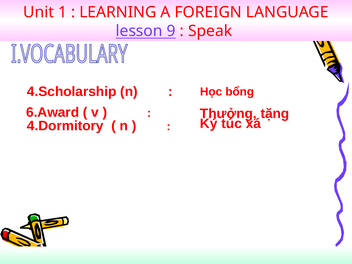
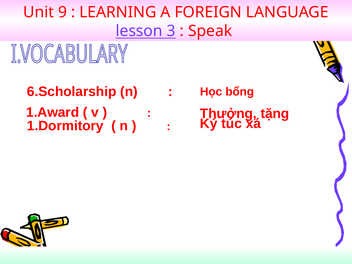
1: 1 -> 9
9: 9 -> 3
4.Scholarship: 4.Scholarship -> 6.Scholarship
6.Award: 6.Award -> 1.Award
4.Dormitory: 4.Dormitory -> 1.Dormitory
